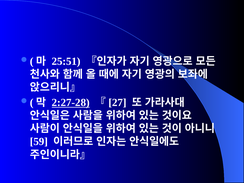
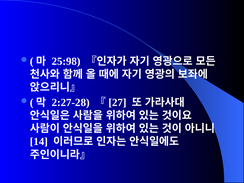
25:51: 25:51 -> 25:98
2:27-28 underline: present -> none
59: 59 -> 14
